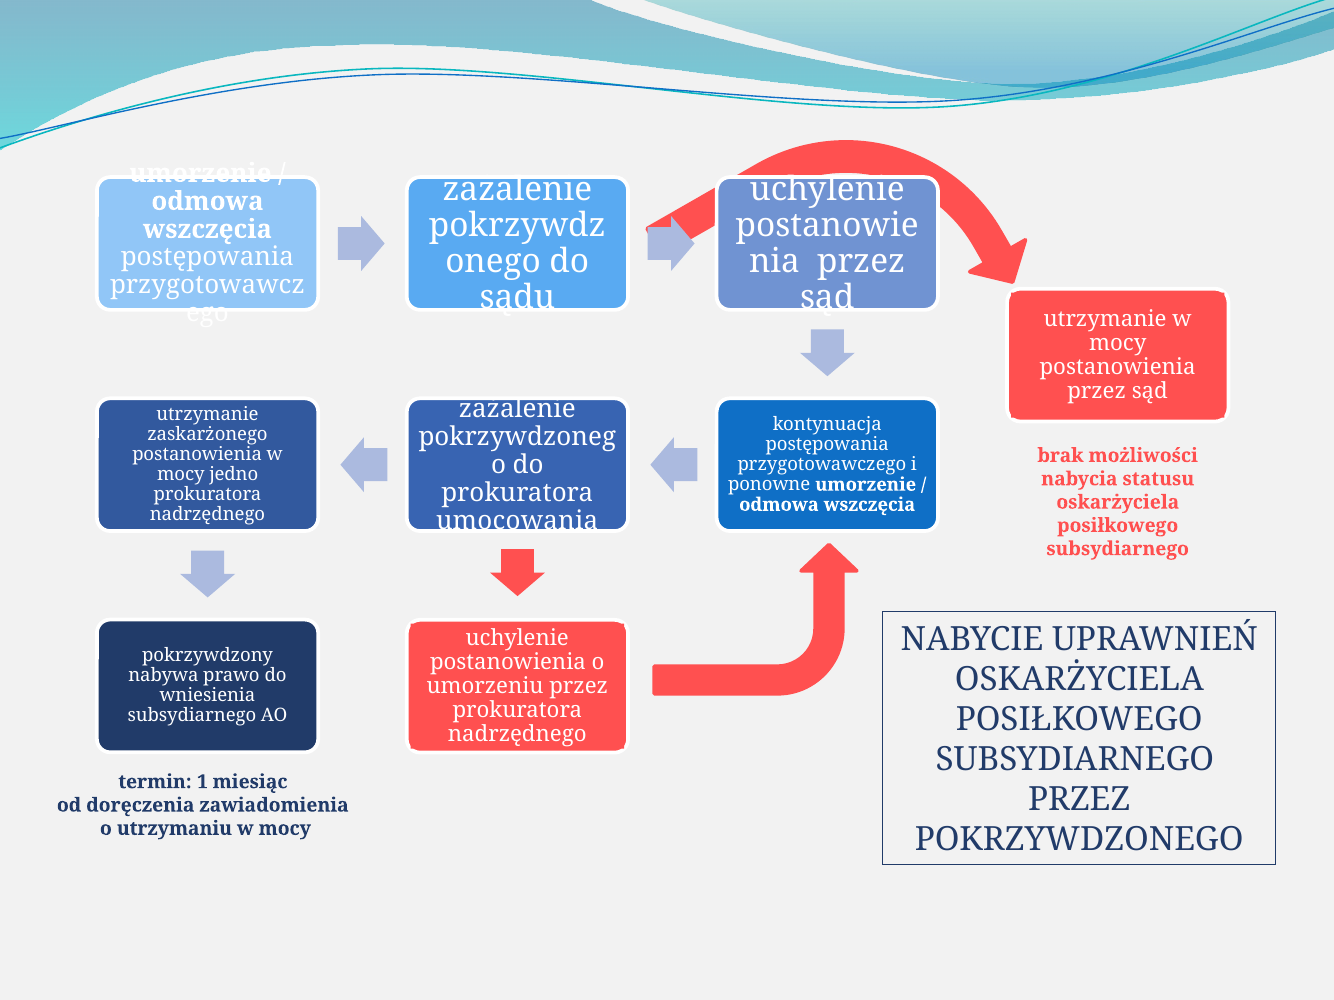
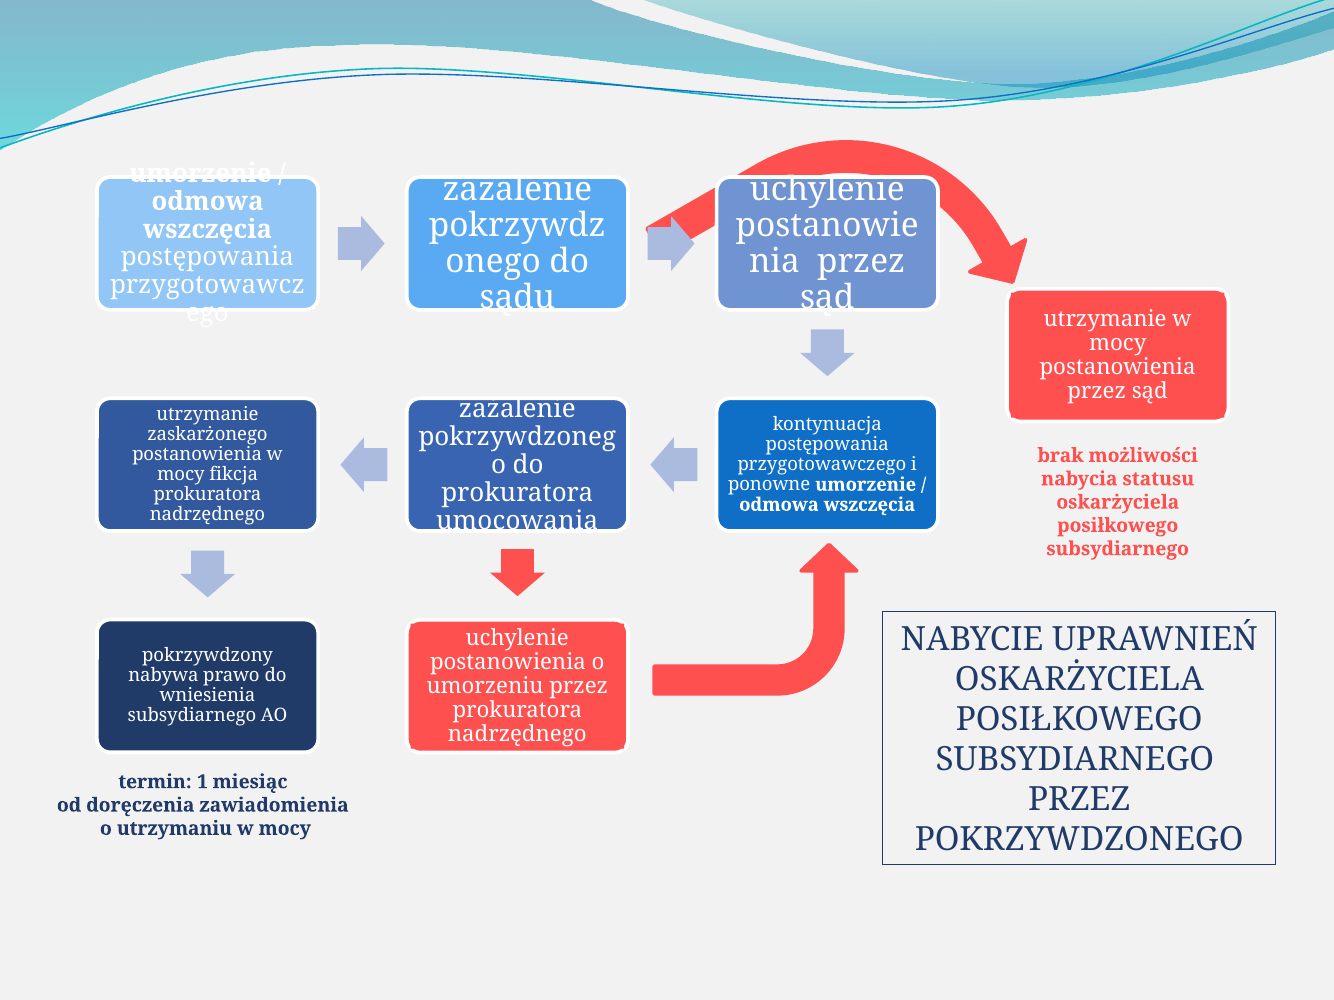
jedno: jedno -> fikcja
